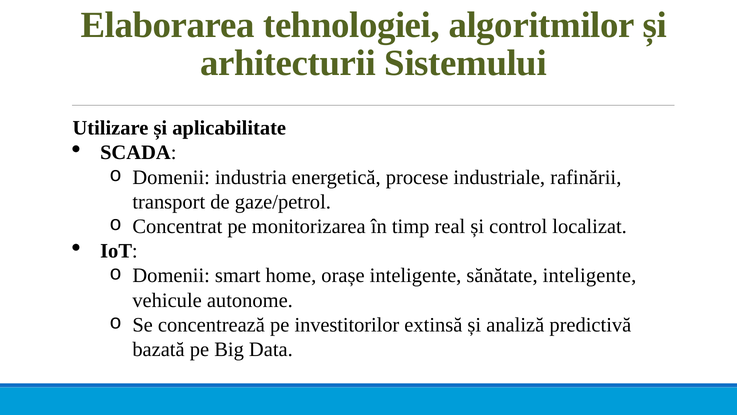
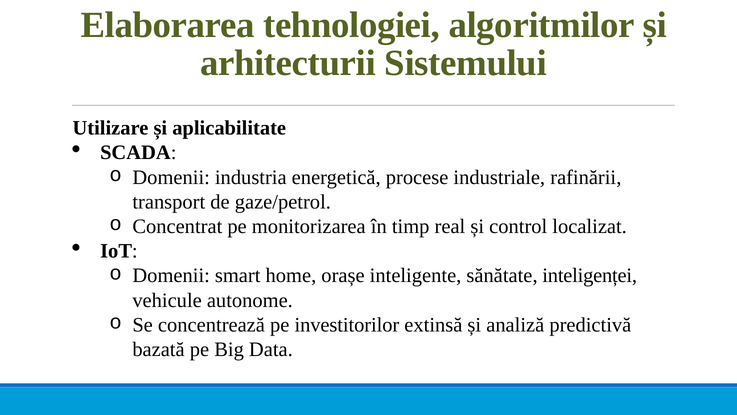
sănătate inteligente: inteligente -> inteligenței
